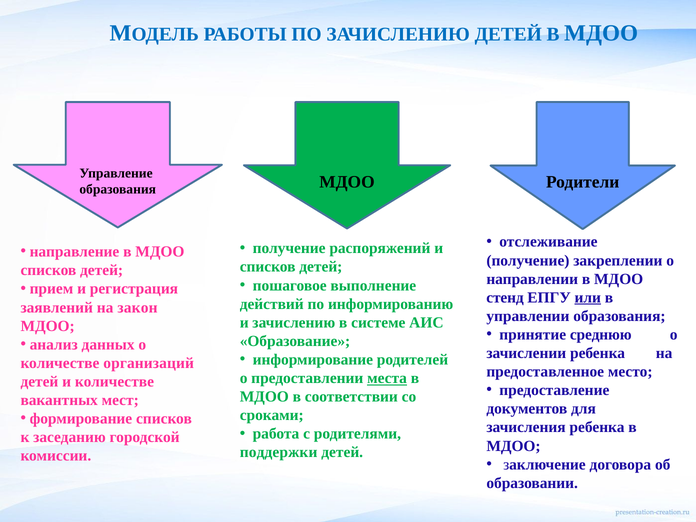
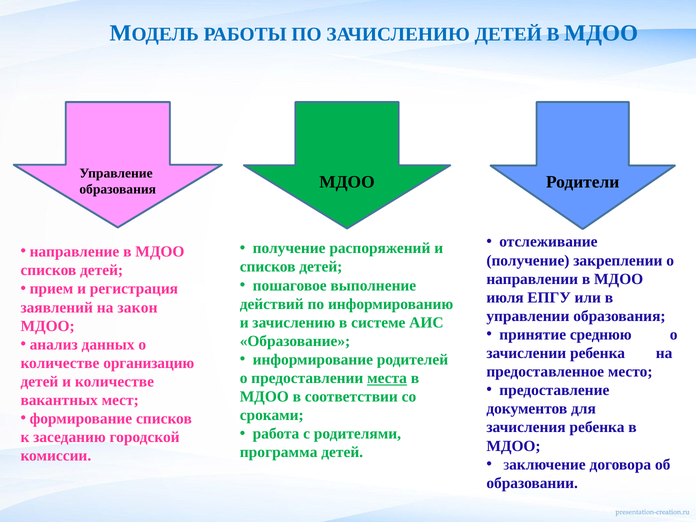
стенд: стенд -> июля
или underline: present -> none
организаций: организаций -> организацию
поддержки: поддержки -> программа
